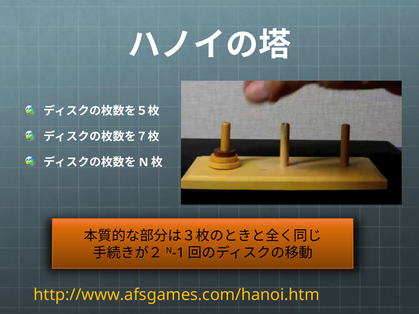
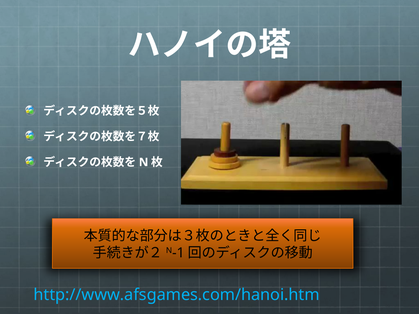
http://www.afsgames.com/hanoi.htm colour: yellow -> light blue
